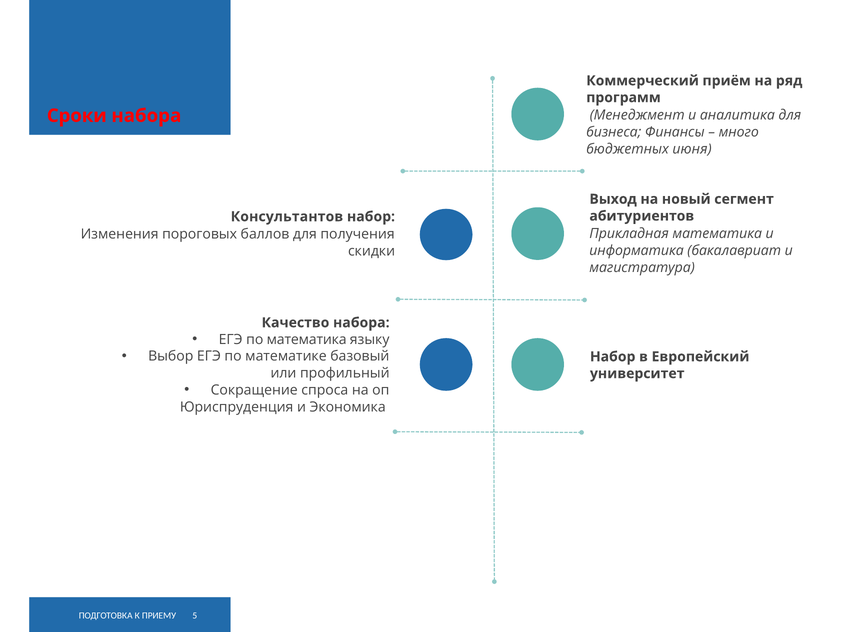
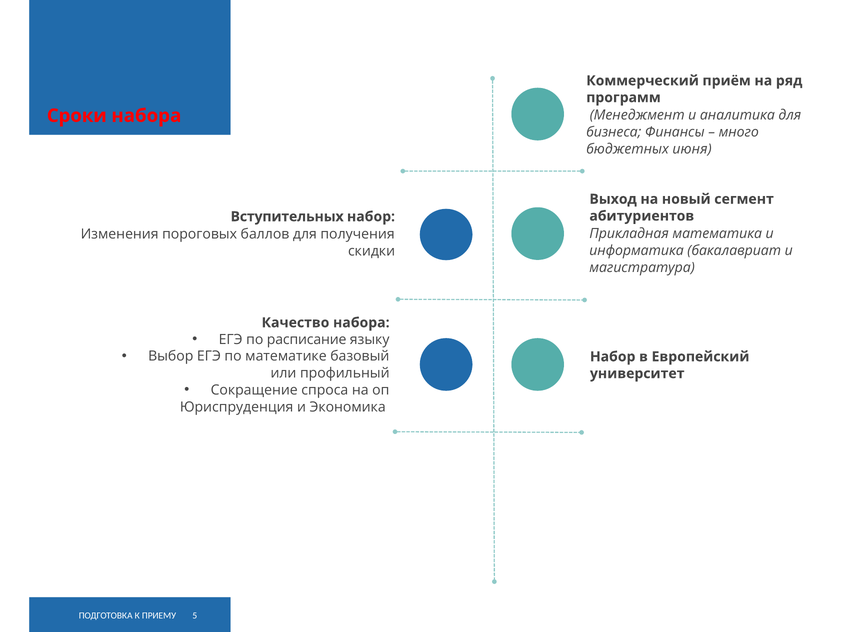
Консультантов: Консультантов -> Вступительных
по математика: математика -> расписание
